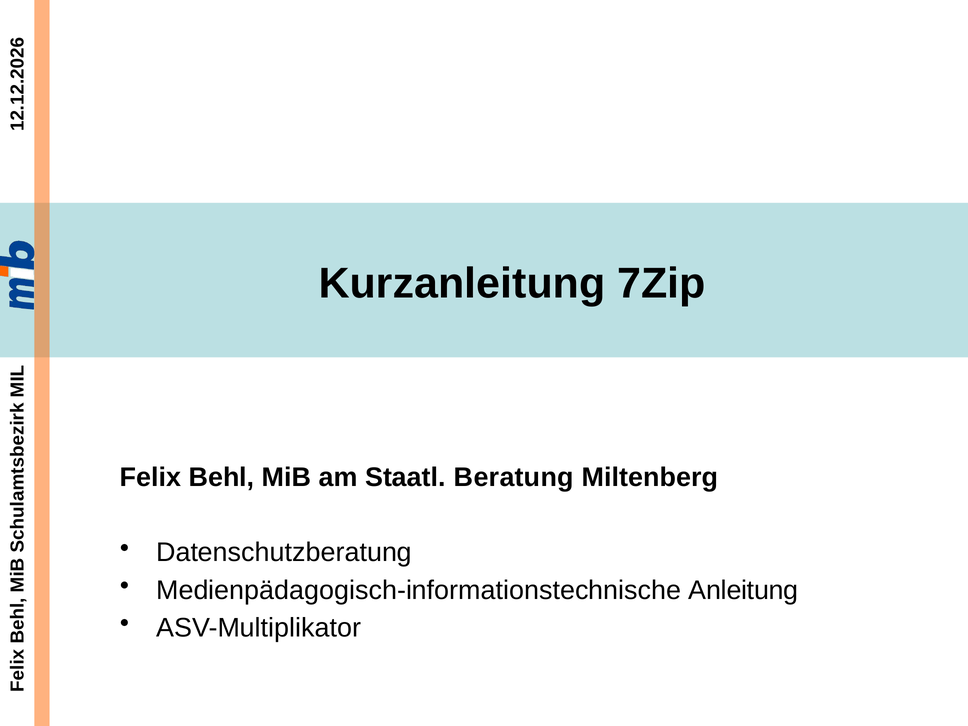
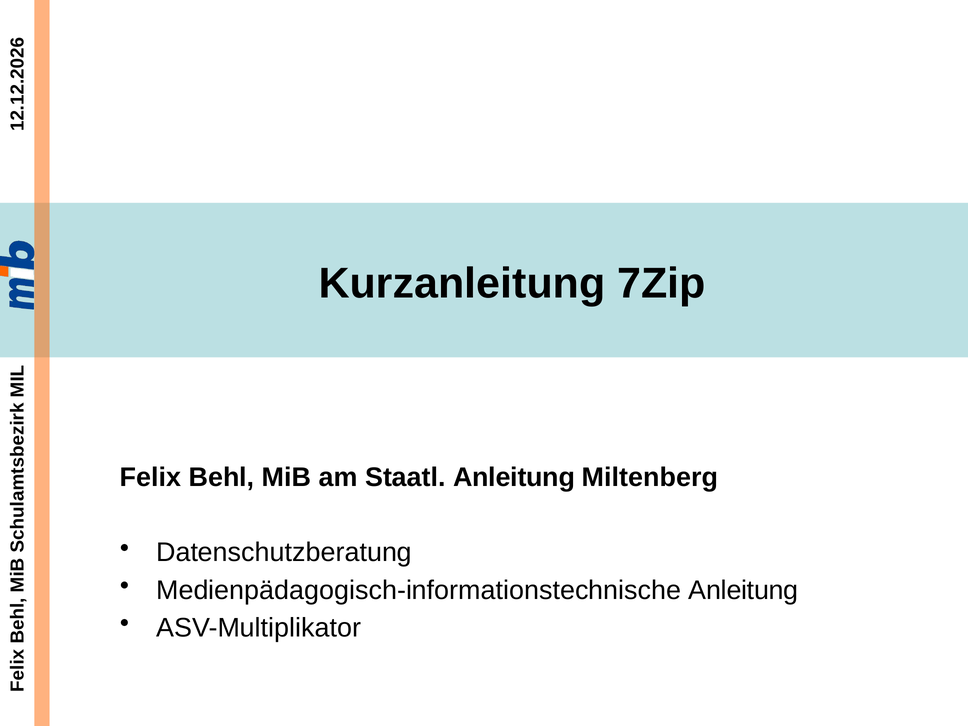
Staatl Beratung: Beratung -> Anleitung
